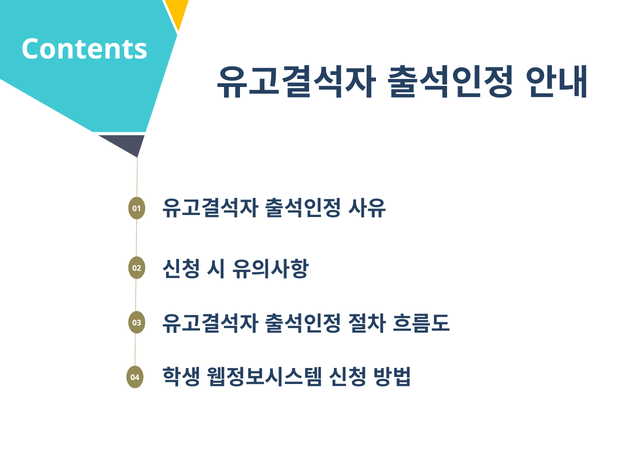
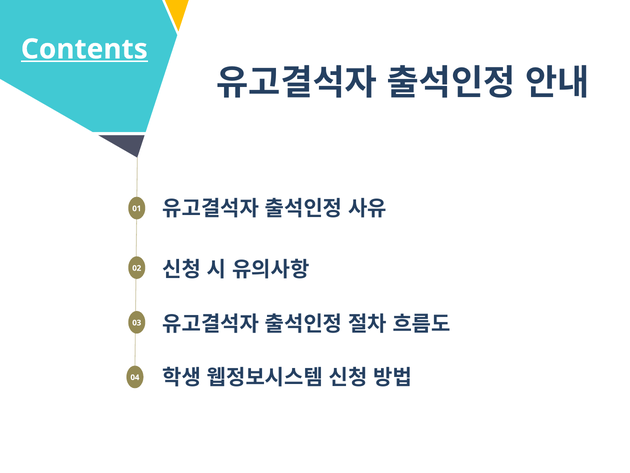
Contents underline: none -> present
